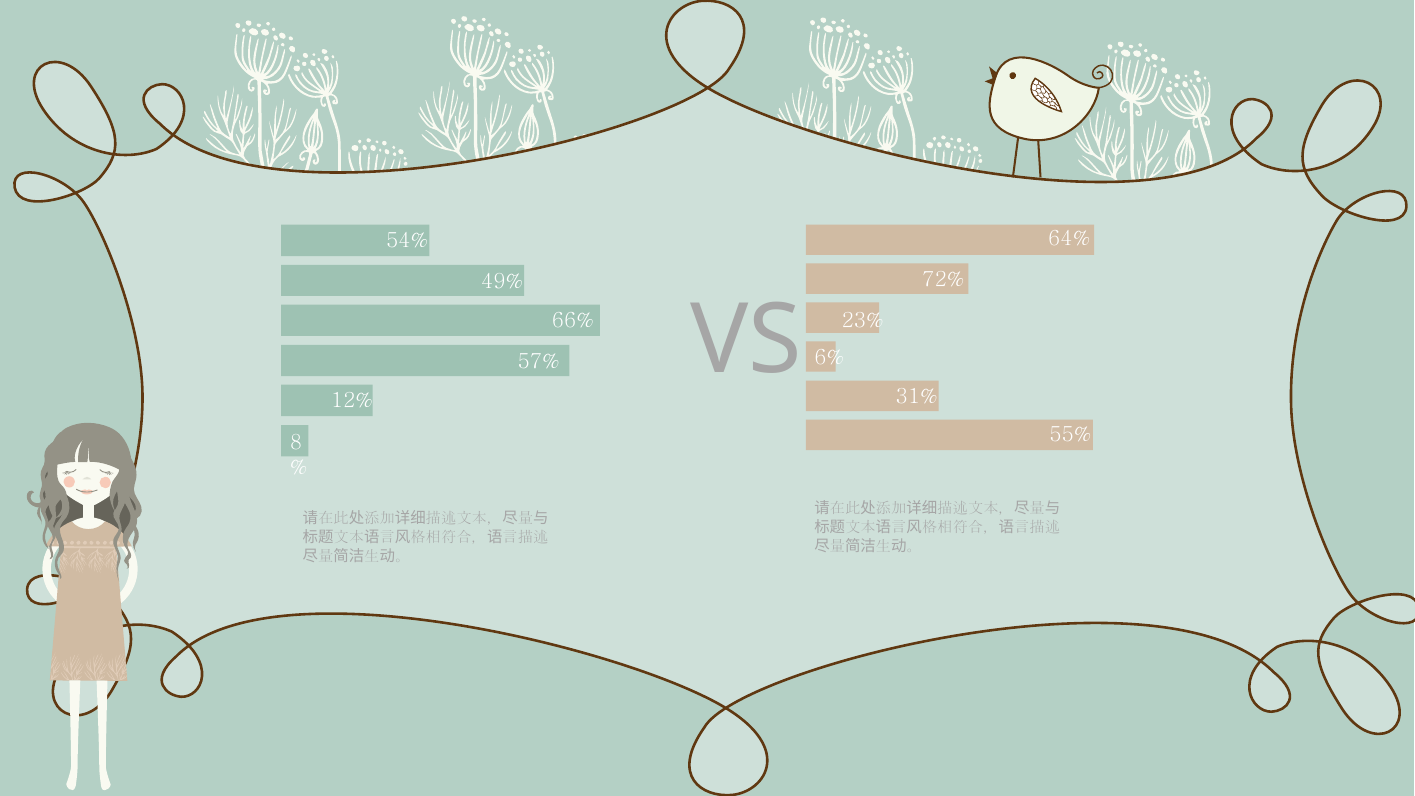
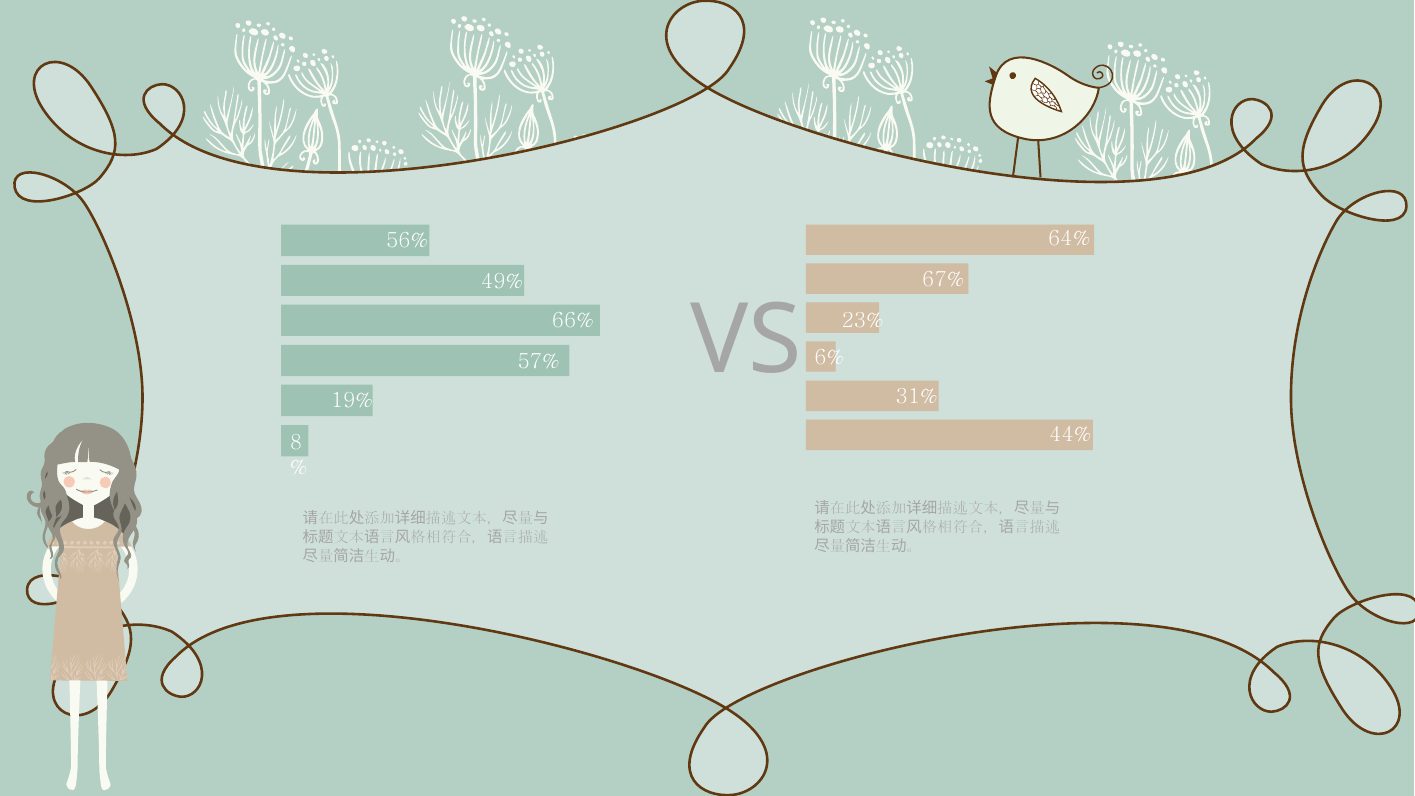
54%: 54% -> 56%
72%: 72% -> 67%
12%: 12% -> 19%
55%: 55% -> 44%
